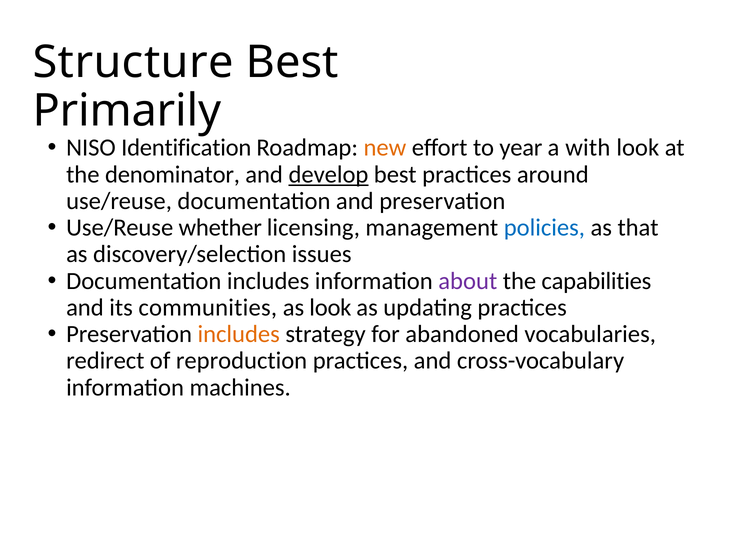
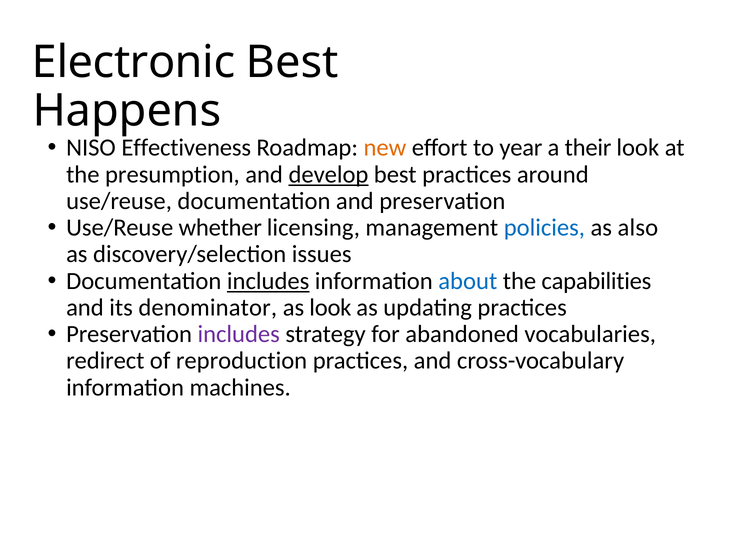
Structure: Structure -> Electronic
Primarily: Primarily -> Happens
Identification: Identification -> Effectiveness
with: with -> their
denominator: denominator -> presumption
that: that -> also
includes at (268, 281) underline: none -> present
about colour: purple -> blue
communities: communities -> denominator
includes at (239, 334) colour: orange -> purple
